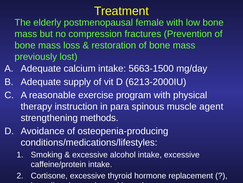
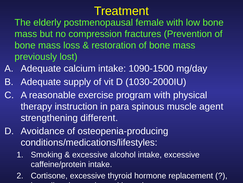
5663-1500: 5663-1500 -> 1090-1500
6213-2000IU: 6213-2000IU -> 1030-2000IU
methods: methods -> different
